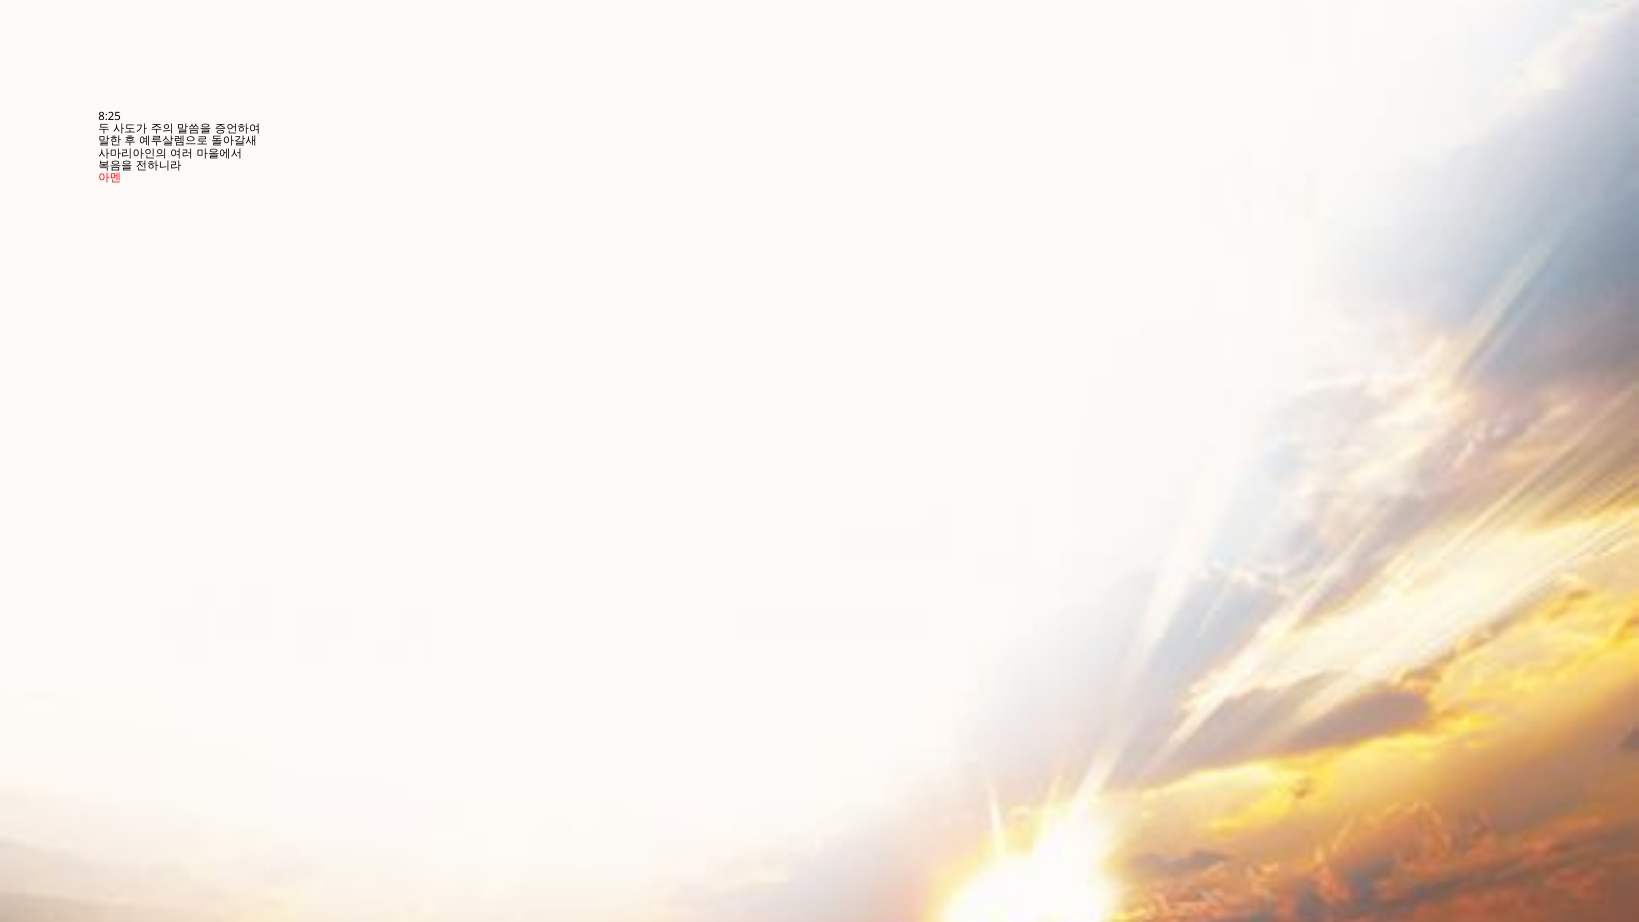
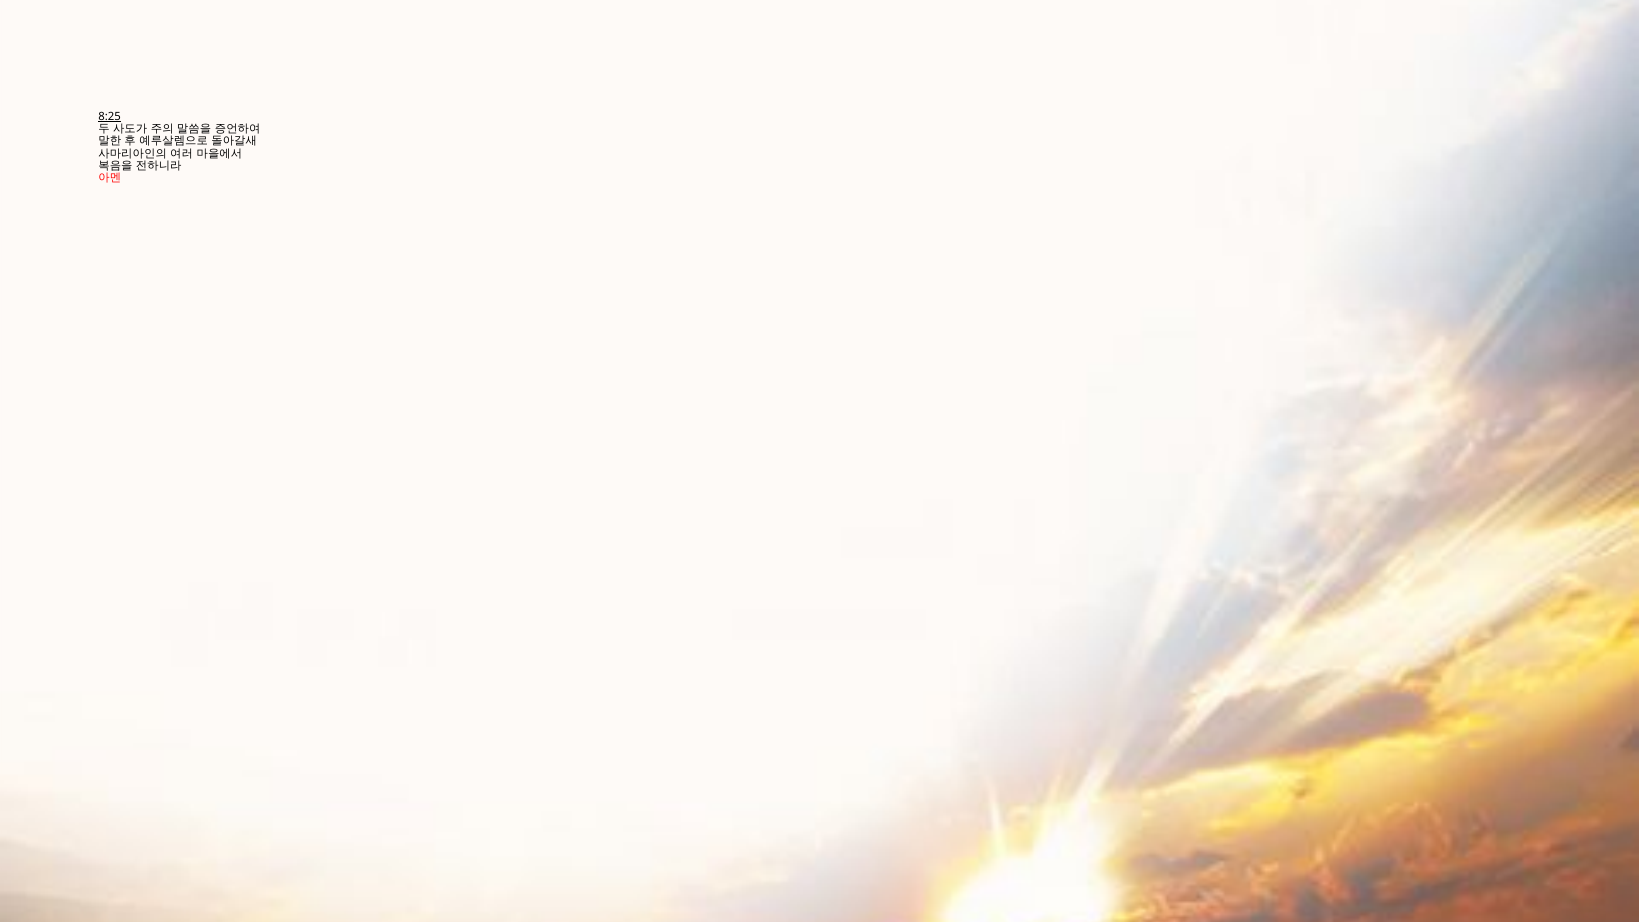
8:25 underline: none -> present
